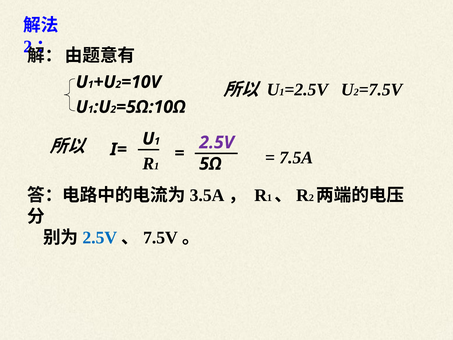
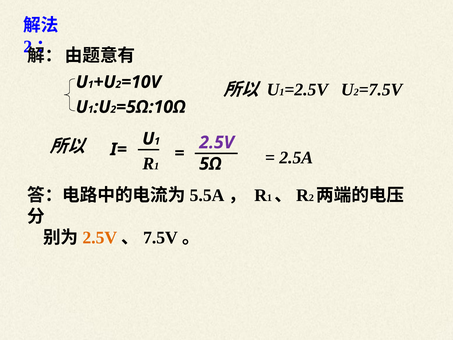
7.5A: 7.5A -> 2.5A
3.5A: 3.5A -> 5.5A
2.5V at (100, 238) colour: blue -> orange
